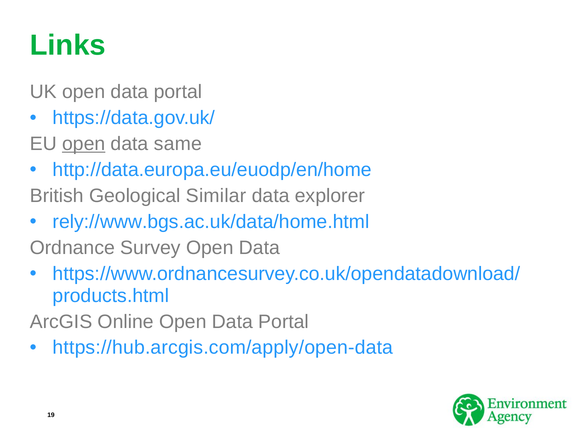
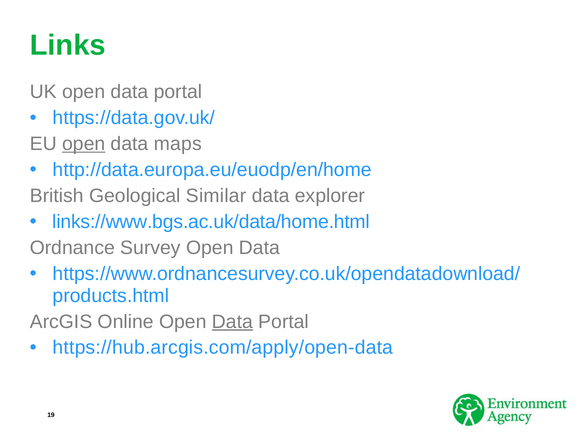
same: same -> maps
rely://www.bgs.ac.uk/data/home.html: rely://www.bgs.ac.uk/data/home.html -> links://www.bgs.ac.uk/data/home.html
Data at (232, 322) underline: none -> present
